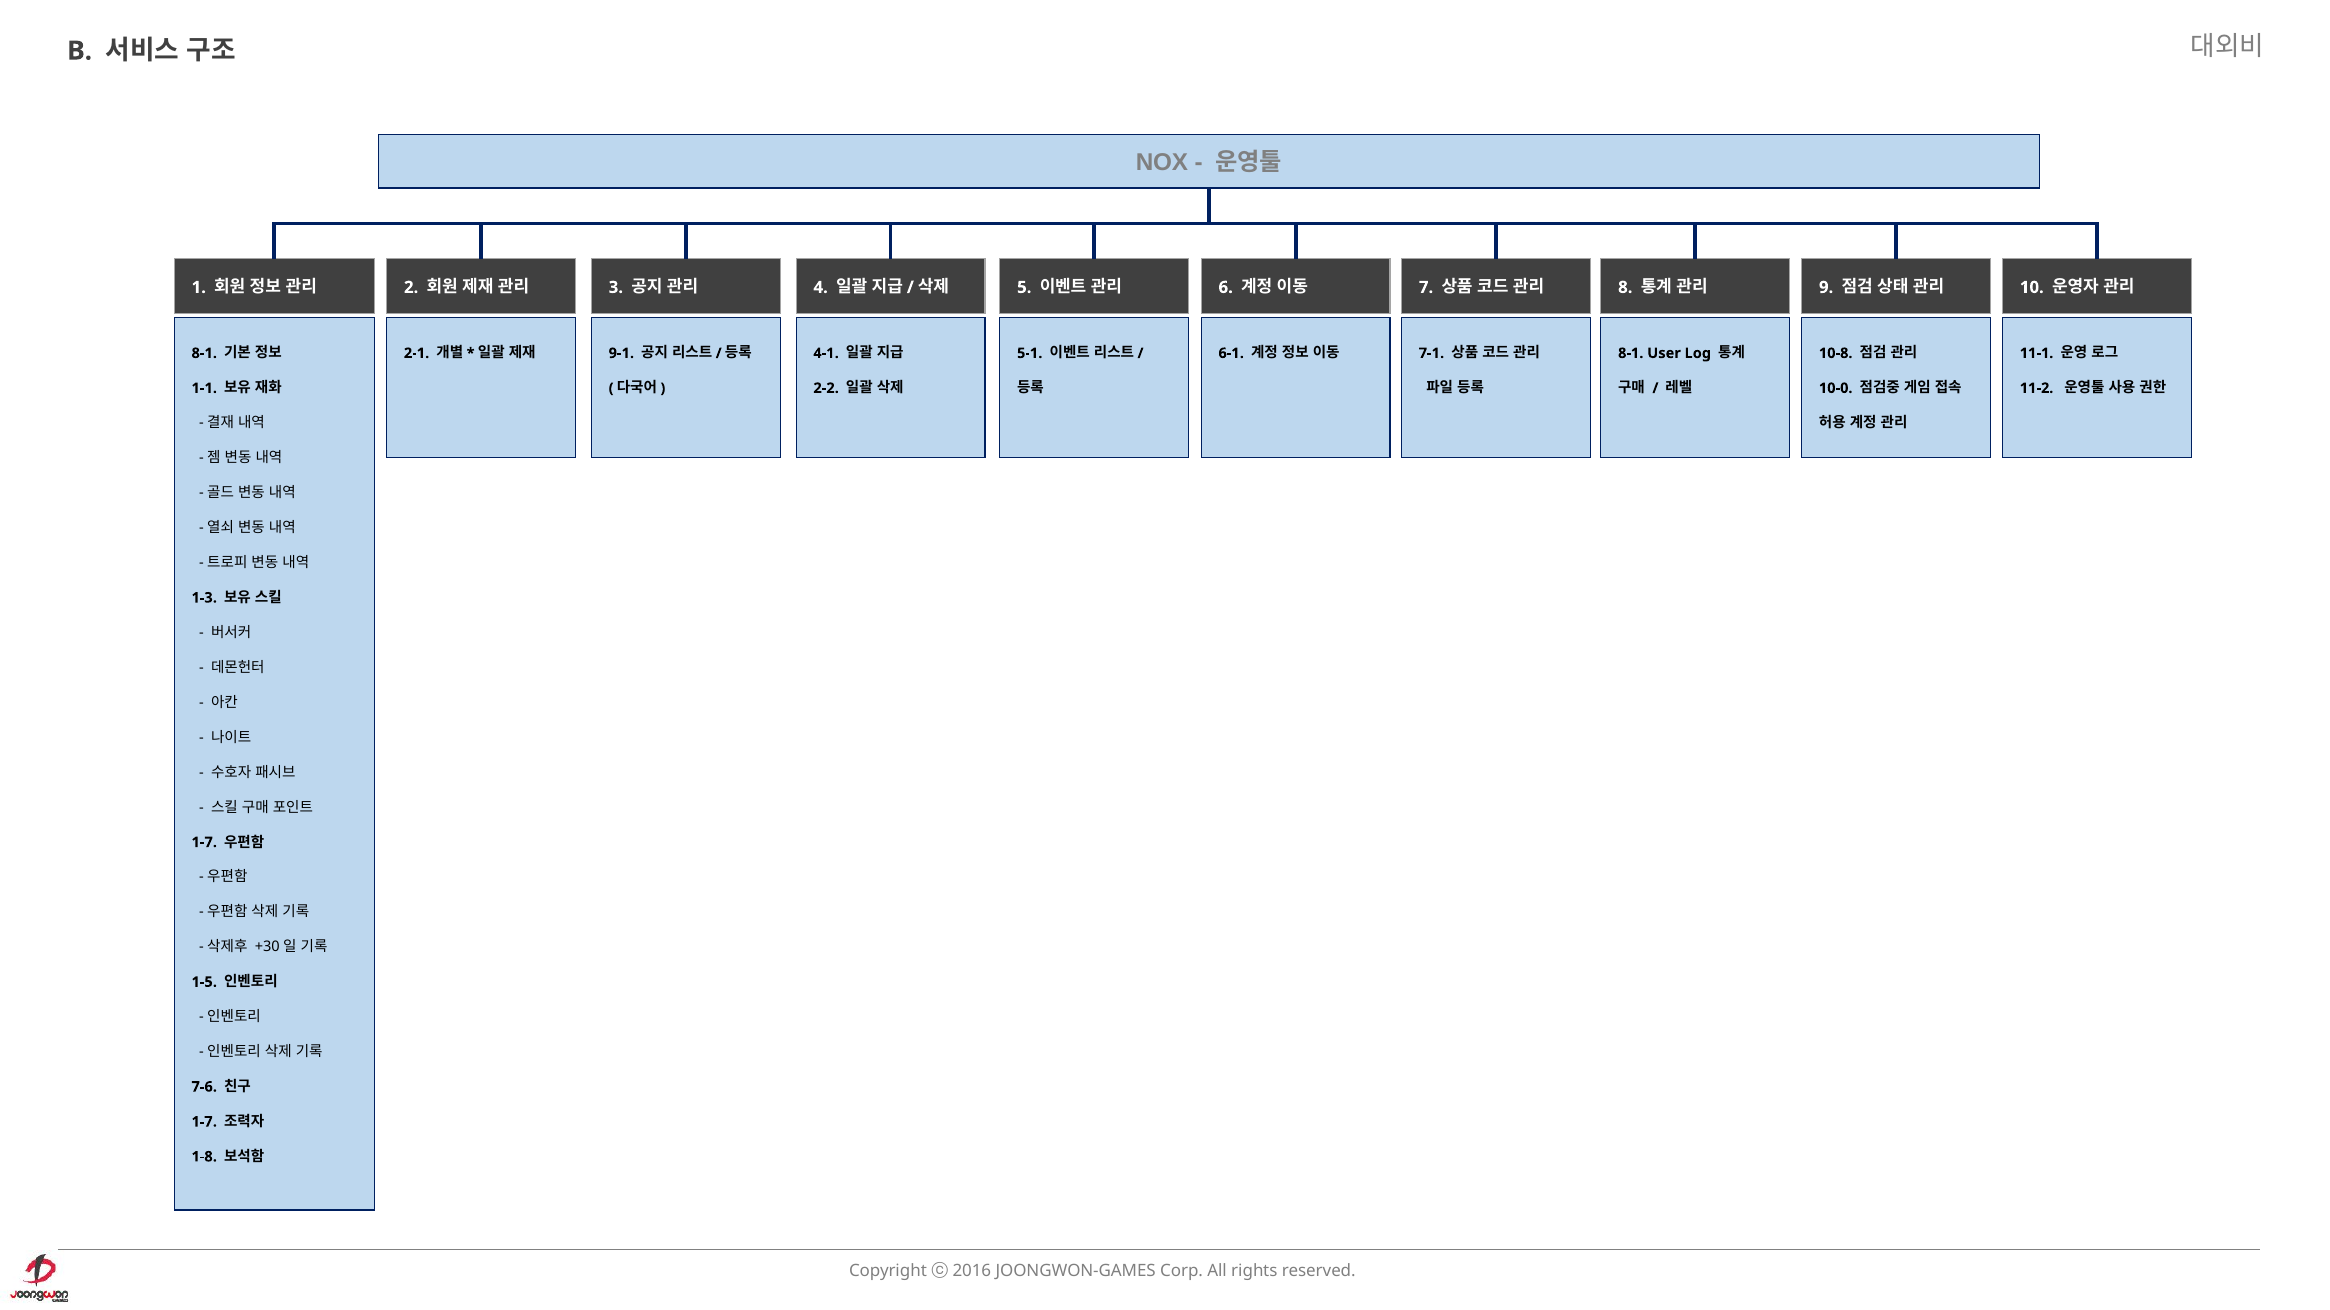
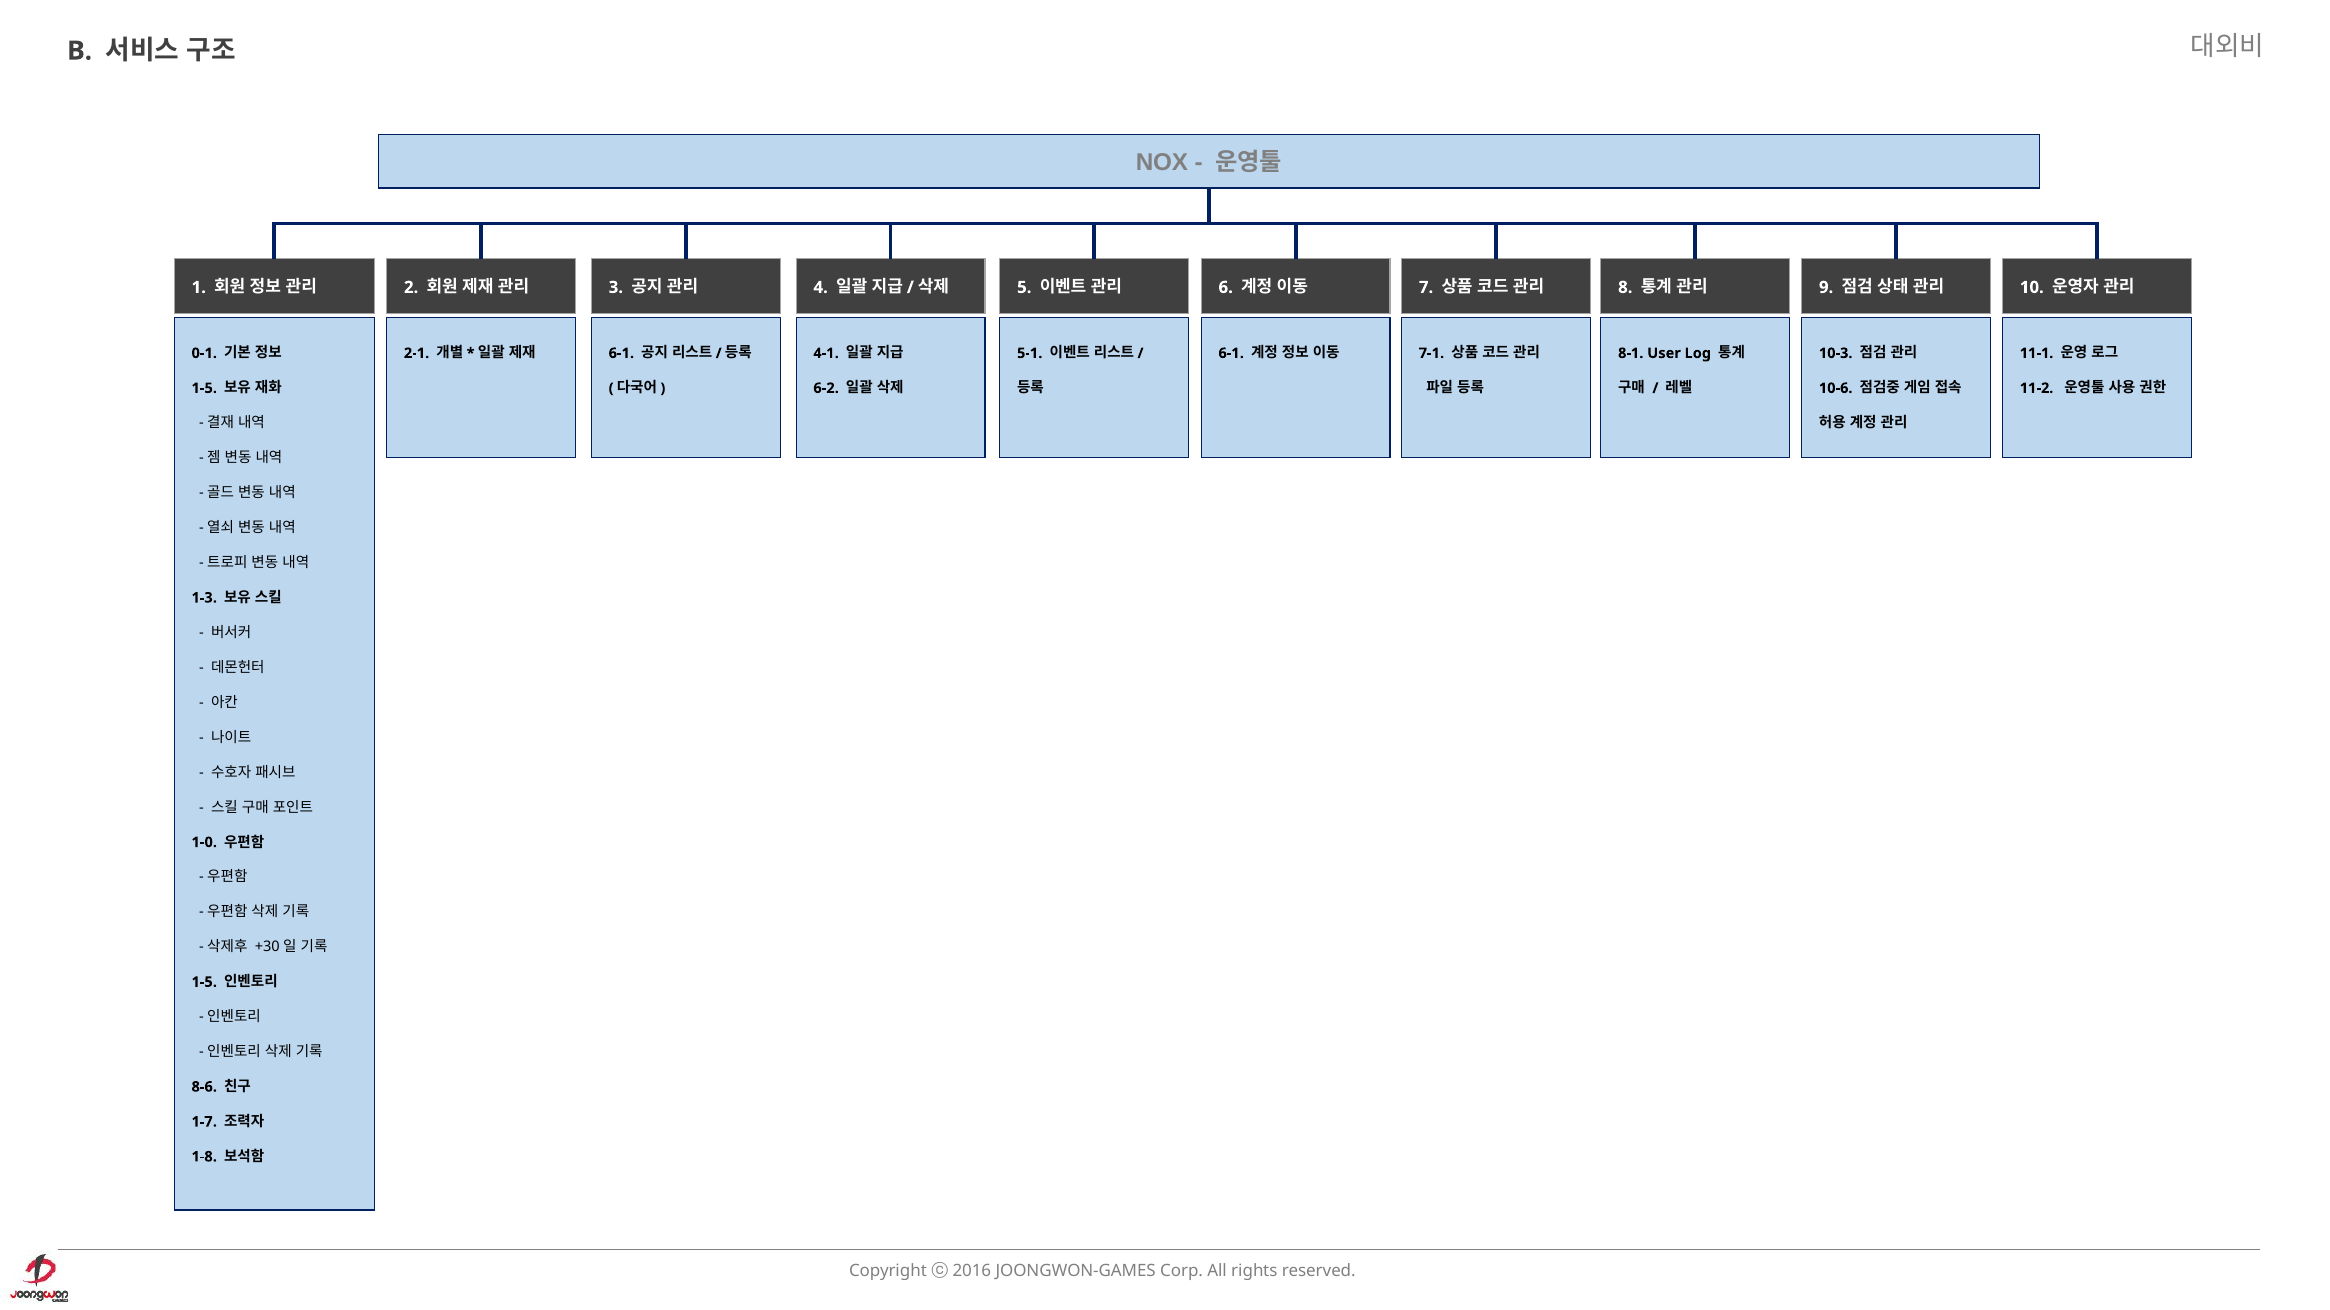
8-1 at (204, 353): 8-1 -> 0-1
9-1 at (621, 353): 9-1 -> 6-1
10-8: 10-8 -> 10-3
1-1 at (204, 388): 1-1 -> 1-5
2-2: 2-2 -> 6-2
10-0: 10-0 -> 10-6
1-7 at (204, 843): 1-7 -> 1-0
7-6: 7-6 -> 8-6
